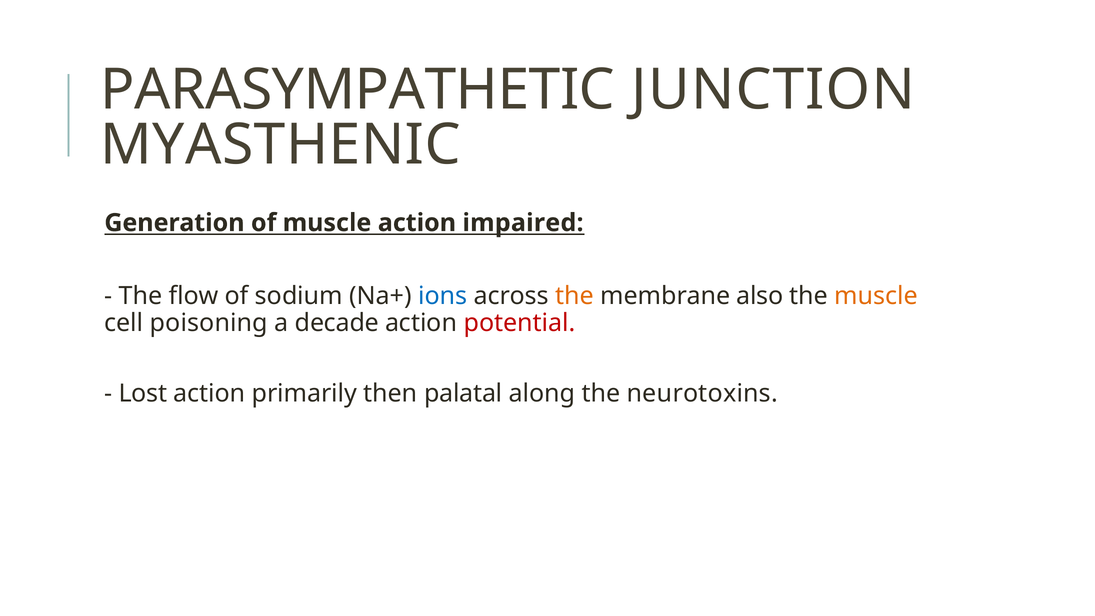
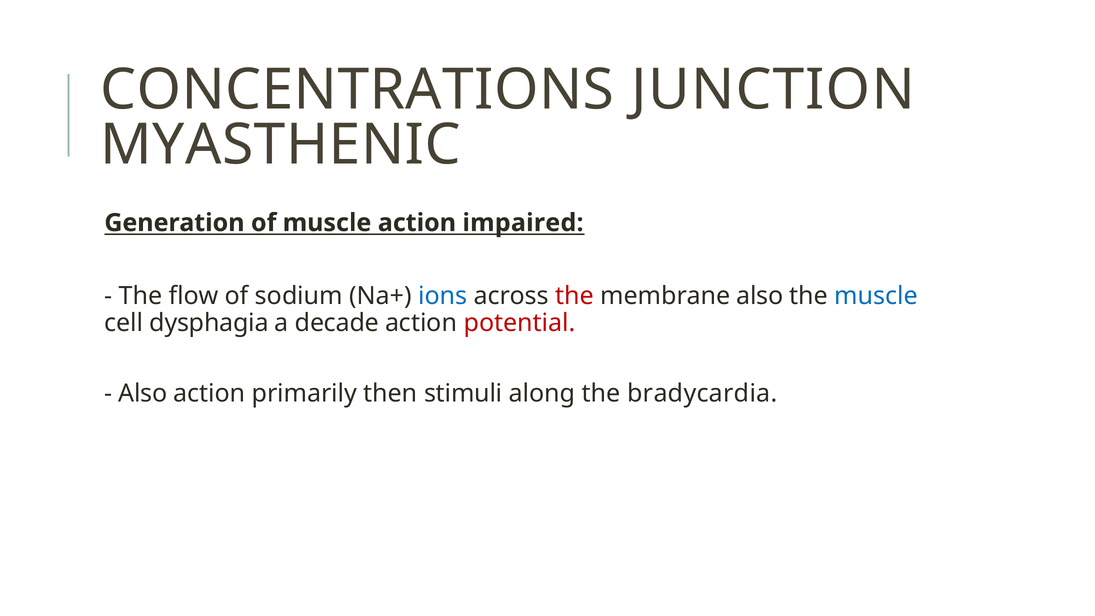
PARASYMPATHETIC: PARASYMPATHETIC -> CONCENTRATIONS
the at (575, 296) colour: orange -> red
muscle at (876, 296) colour: orange -> blue
poisoning: poisoning -> dysphagia
Lost at (143, 393): Lost -> Also
palatal: palatal -> stimuli
neurotoxins: neurotoxins -> bradycardia
